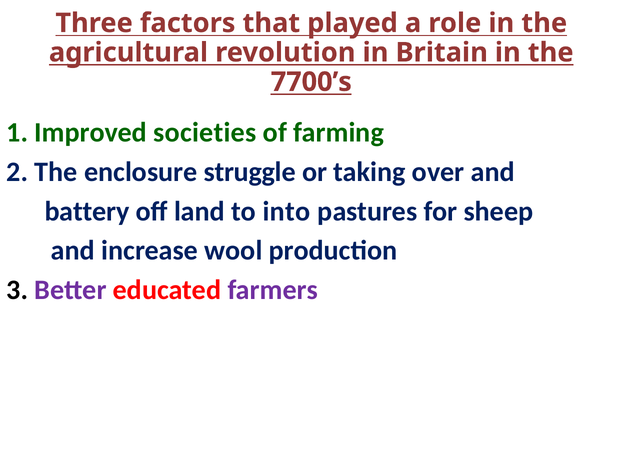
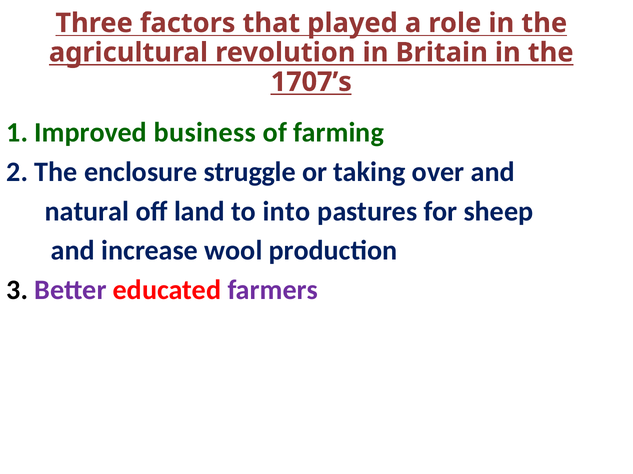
7700’s: 7700’s -> 1707’s
societies: societies -> business
battery: battery -> natural
